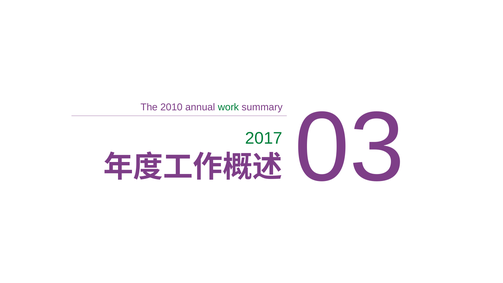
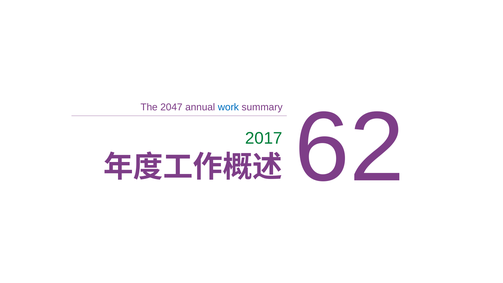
2010: 2010 -> 2047
work colour: green -> blue
03: 03 -> 62
